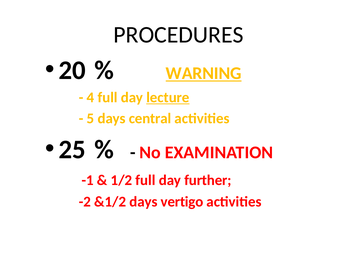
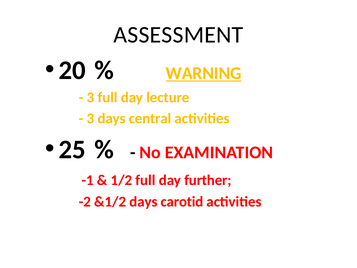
PROCEDURES: PROCEDURES -> ASSESSMENT
4 at (90, 97): 4 -> 3
lecture underline: present -> none
5 at (90, 118): 5 -> 3
vertigo: vertigo -> carotid
